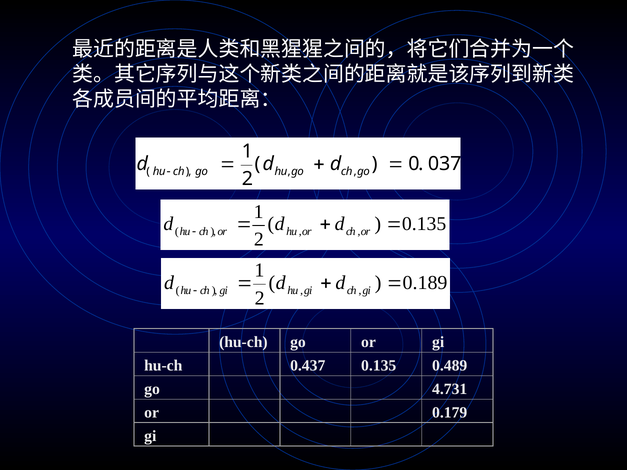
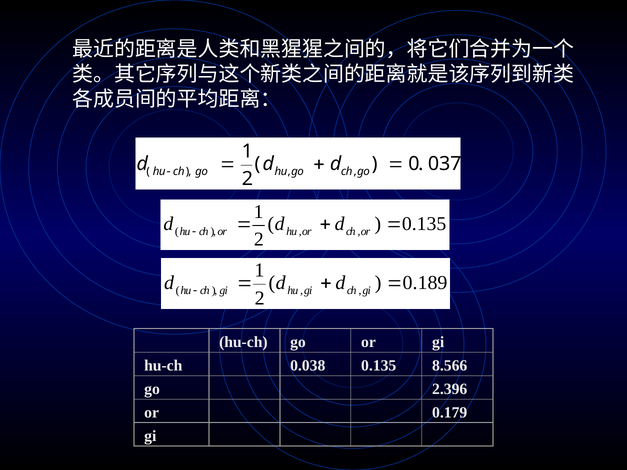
0.437: 0.437 -> 0.038
0.489: 0.489 -> 8.566
4.731: 4.731 -> 2.396
